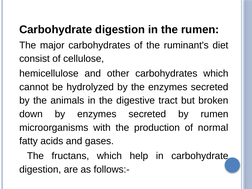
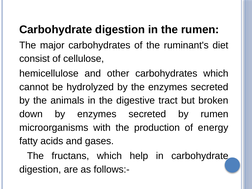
normal: normal -> energy
